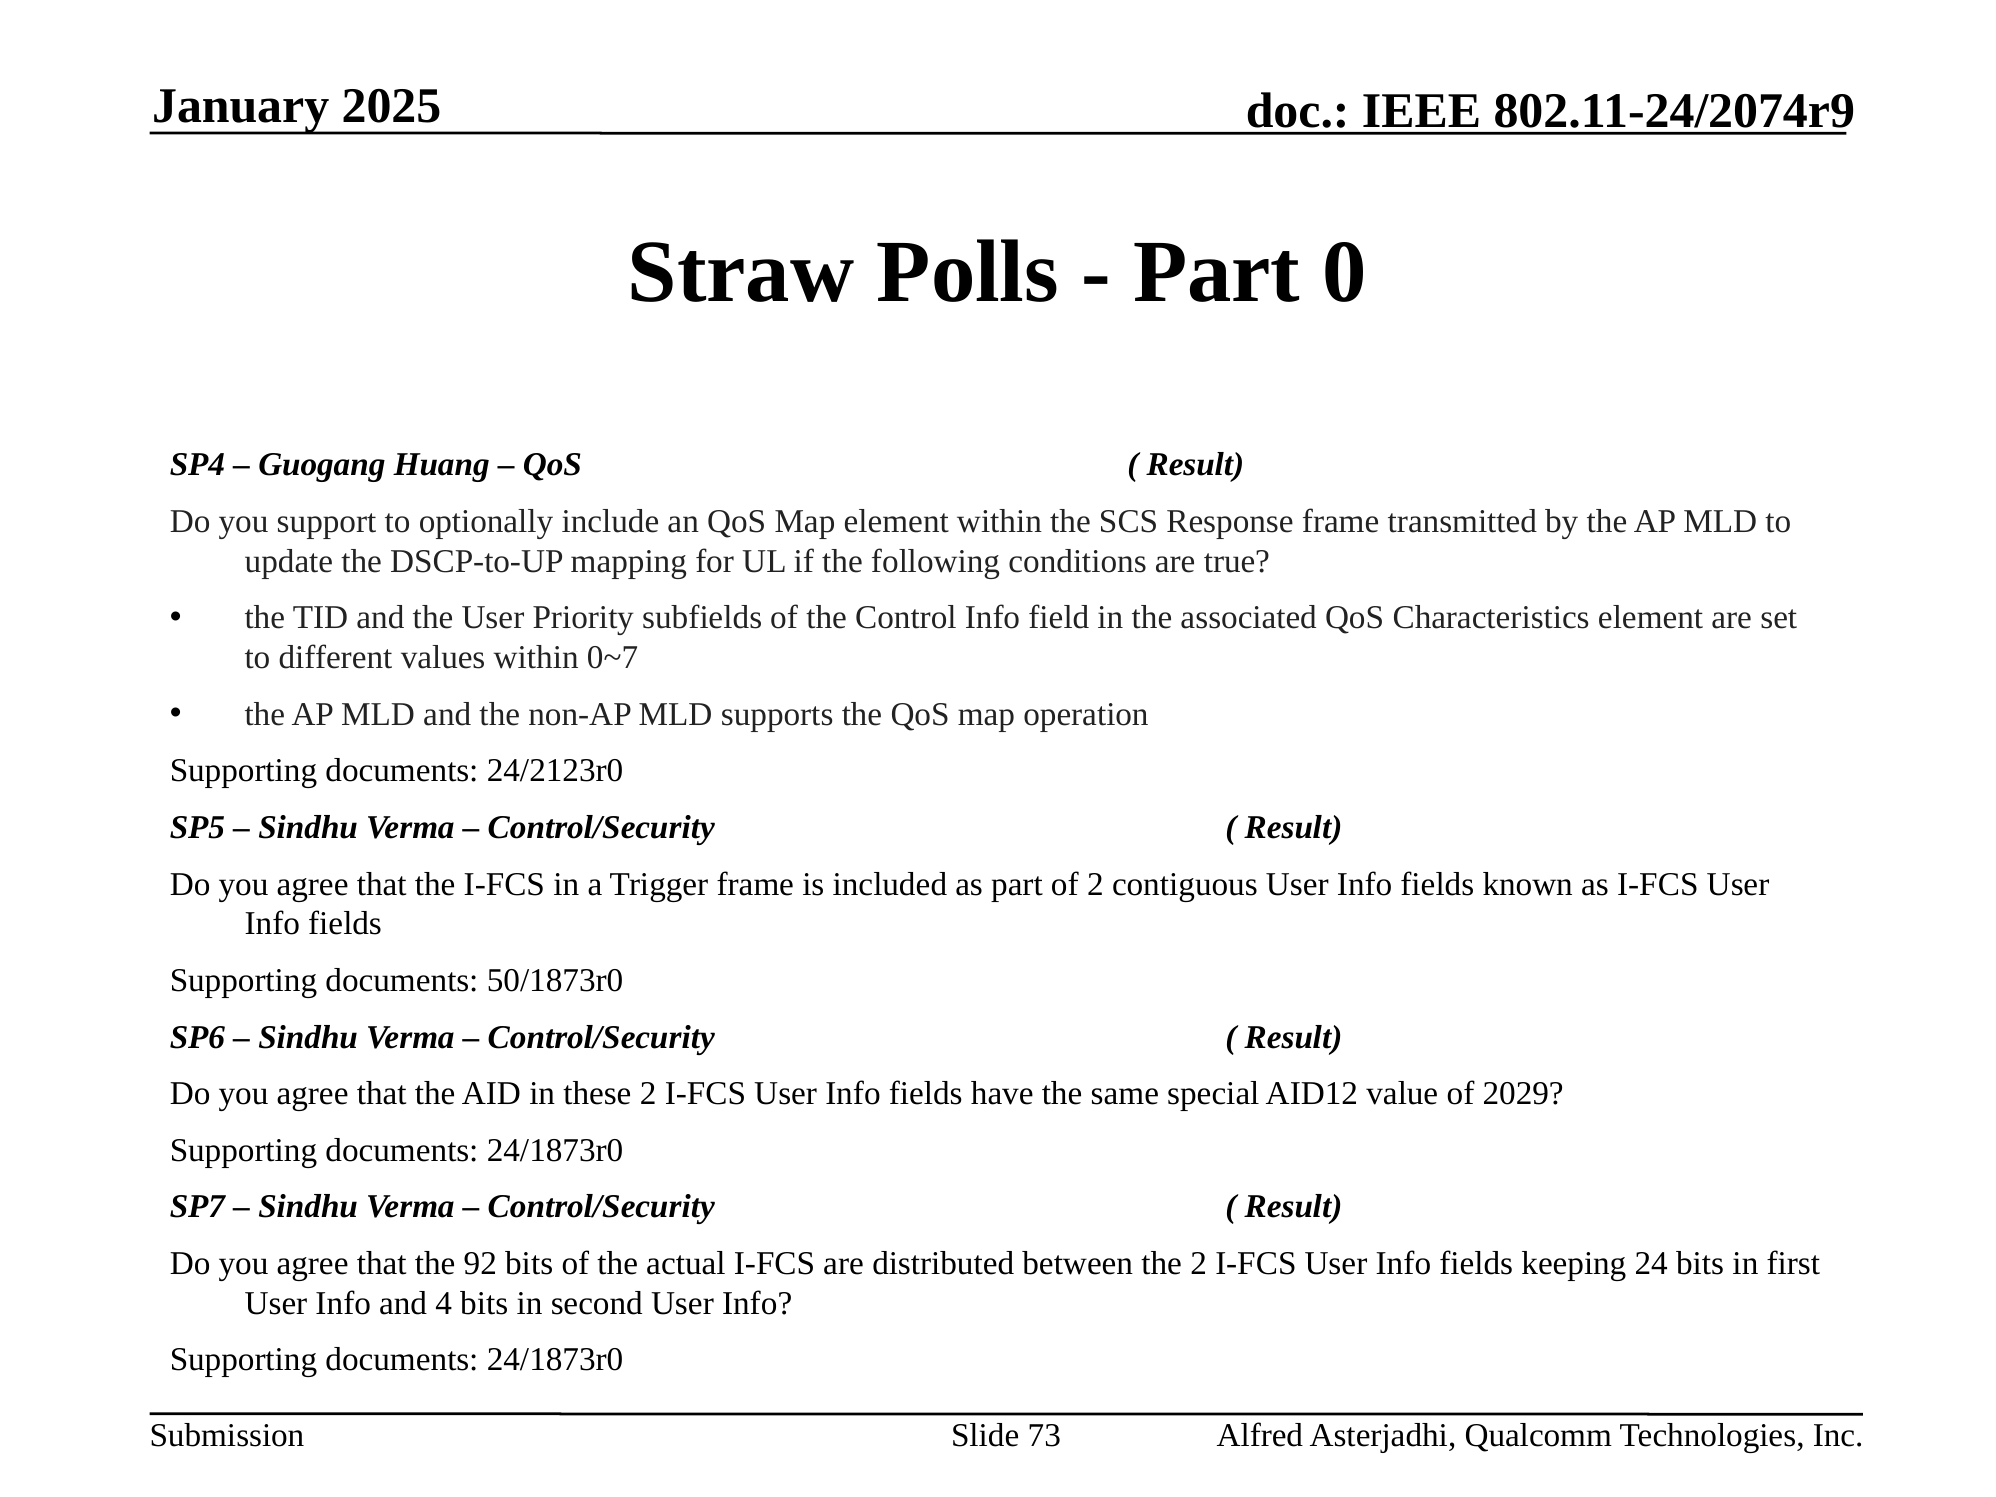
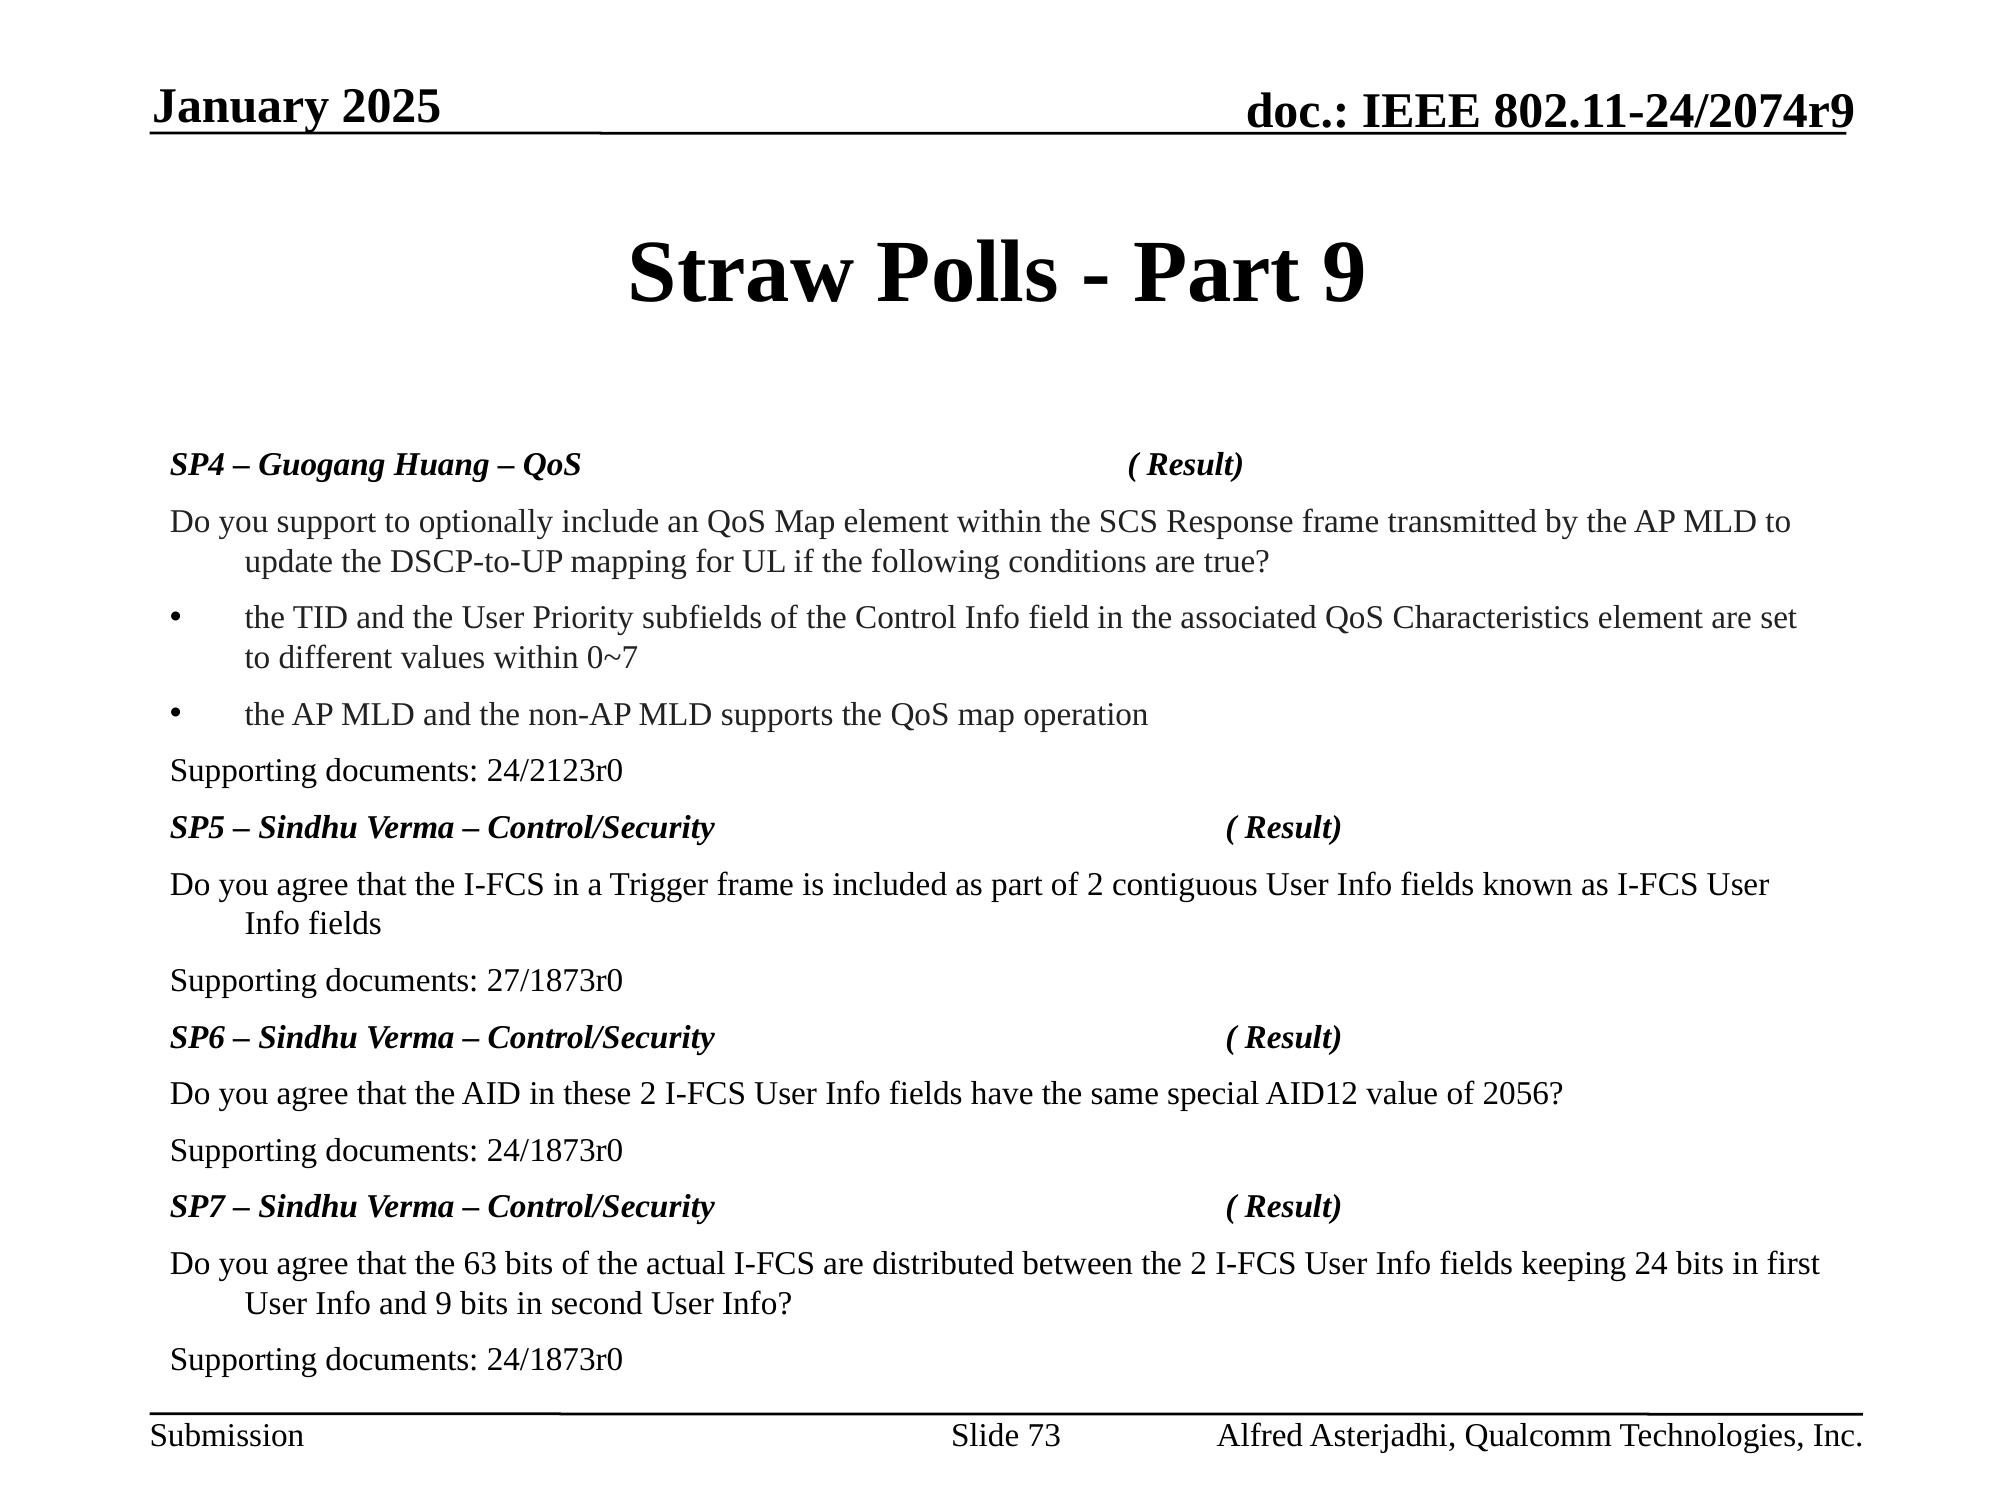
Part 0: 0 -> 9
50/1873r0: 50/1873r0 -> 27/1873r0
2029: 2029 -> 2056
92: 92 -> 63
and 4: 4 -> 9
